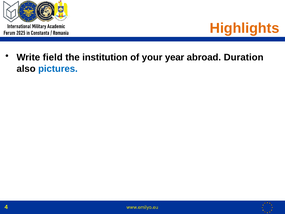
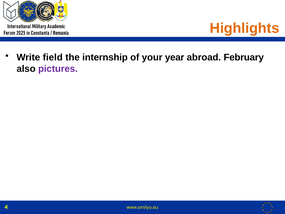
institution: institution -> internship
Duration: Duration -> February
pictures colour: blue -> purple
